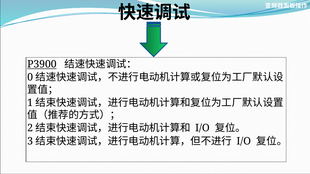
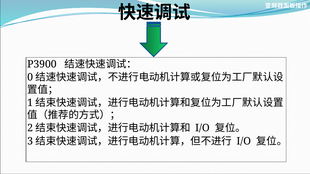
P3900 underline: present -> none
